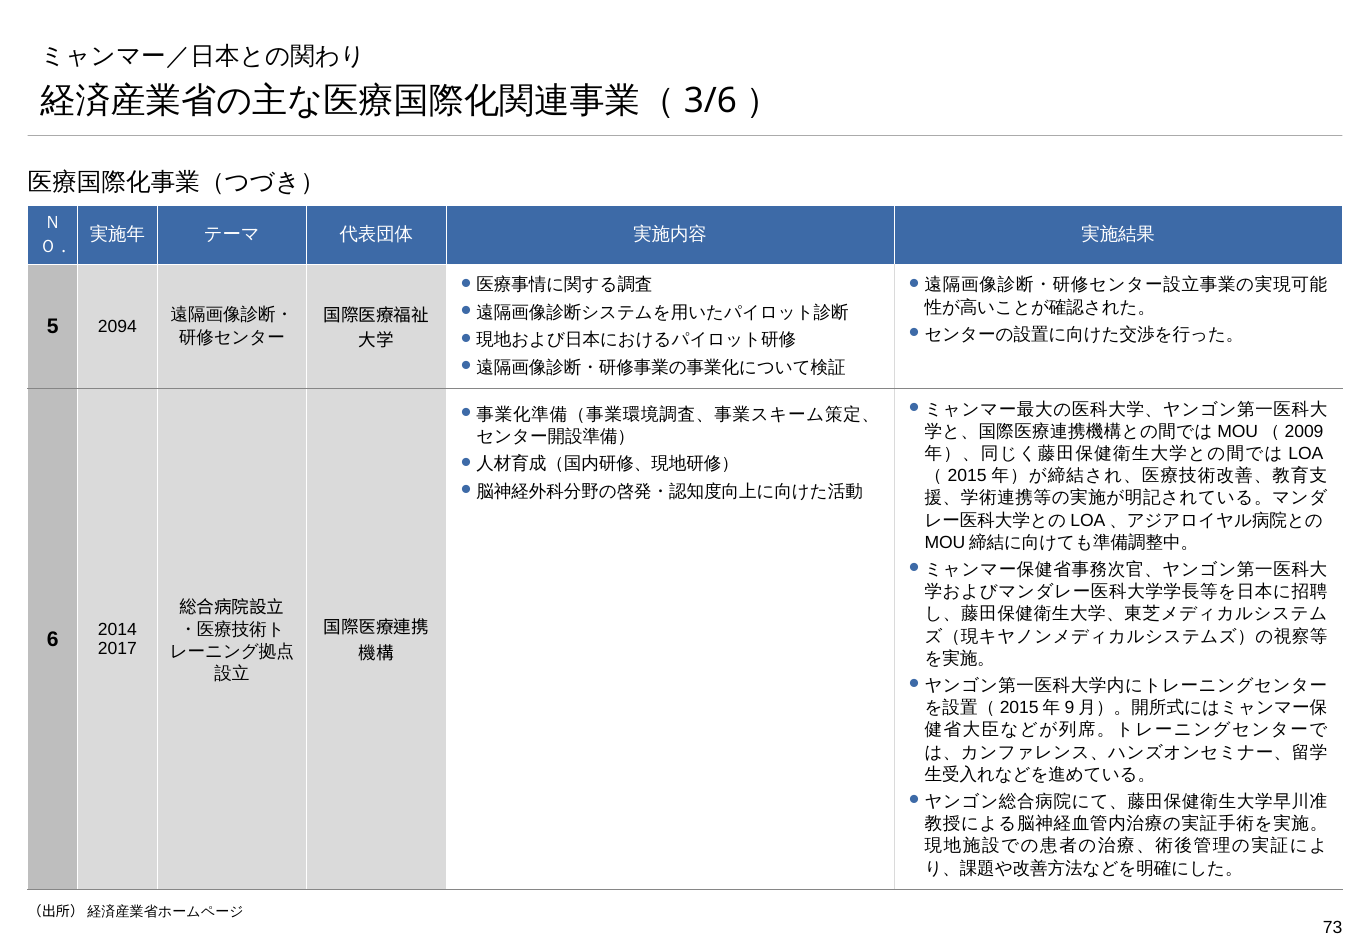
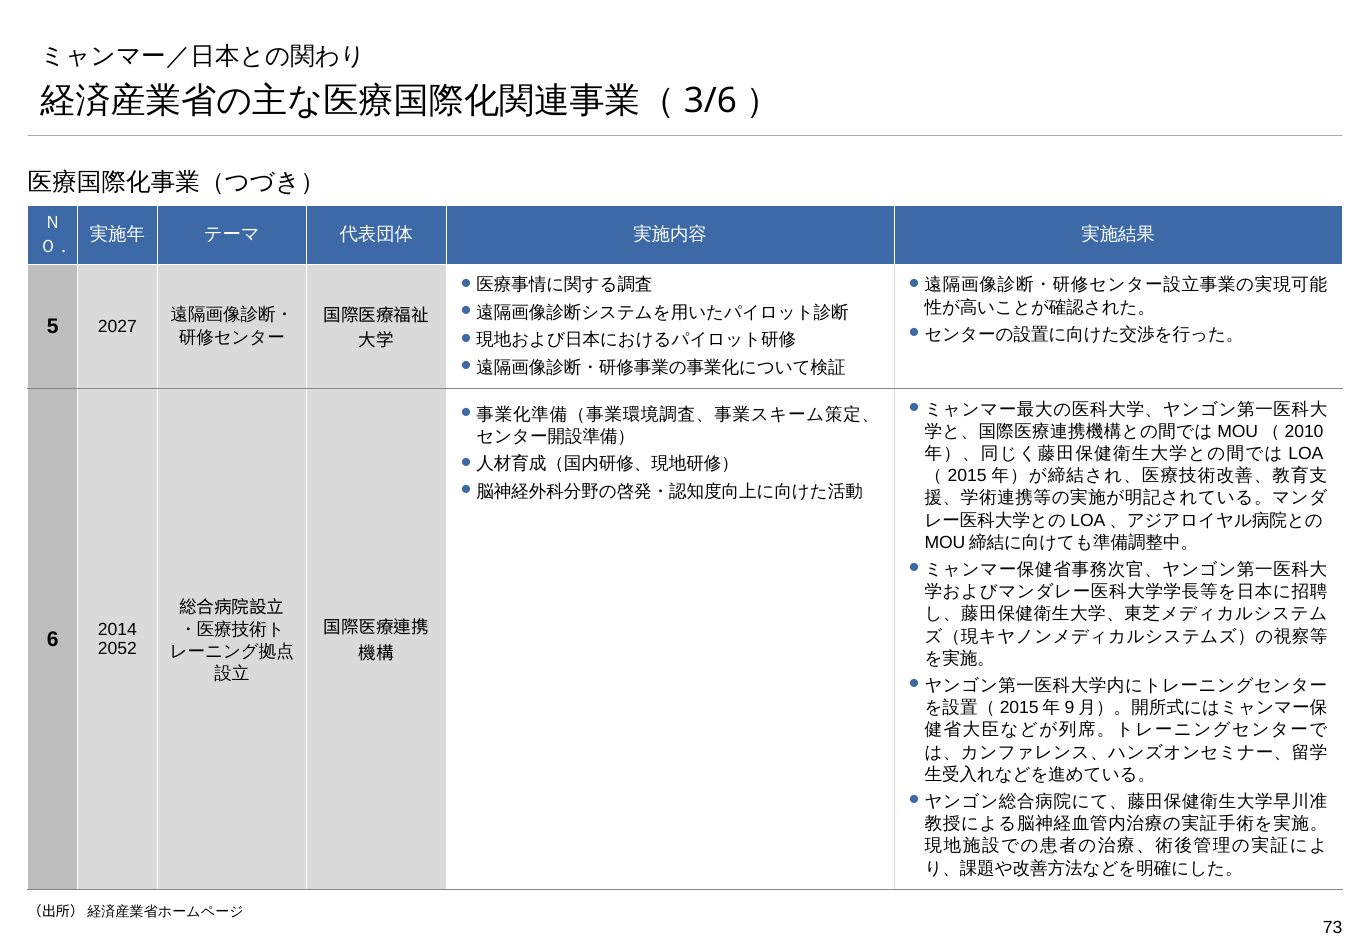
2094: 2094 -> 2027
2009: 2009 -> 2010
2017: 2017 -> 2052
